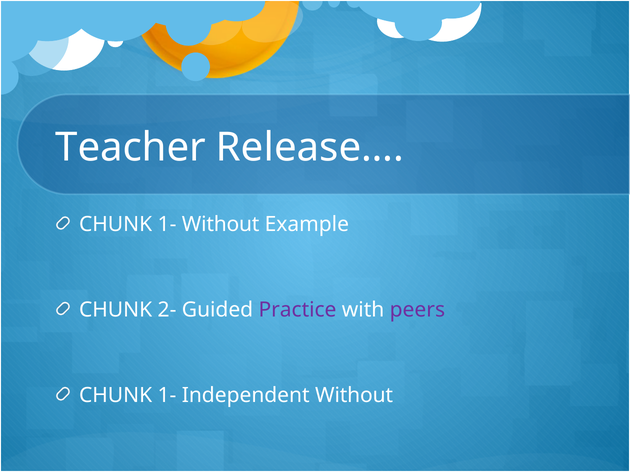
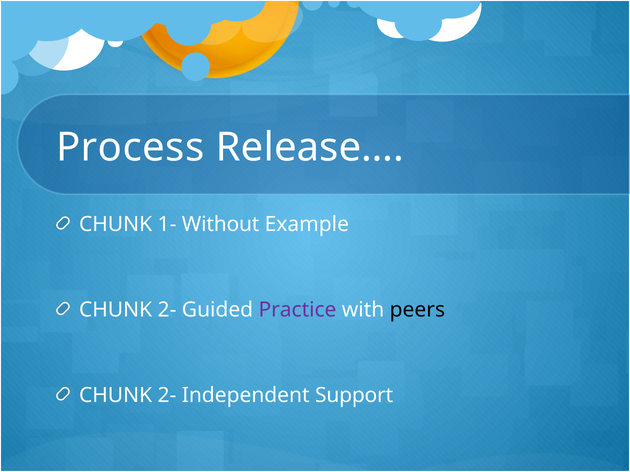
Teacher: Teacher -> Process
peers colour: purple -> black
1- at (167, 396): 1- -> 2-
Independent Without: Without -> Support
